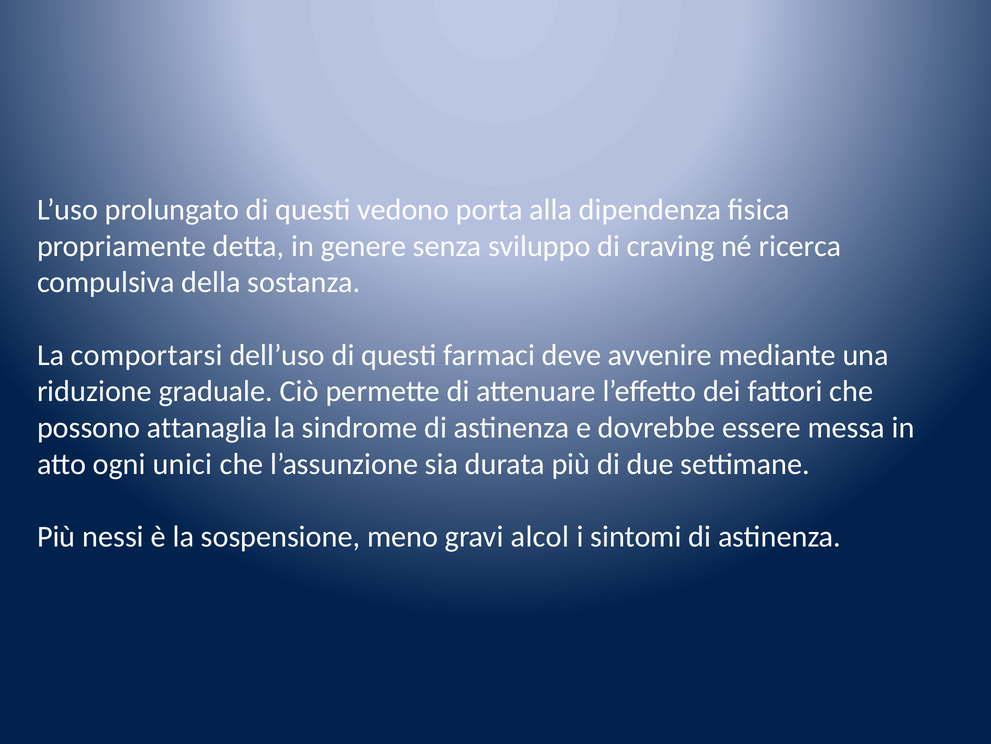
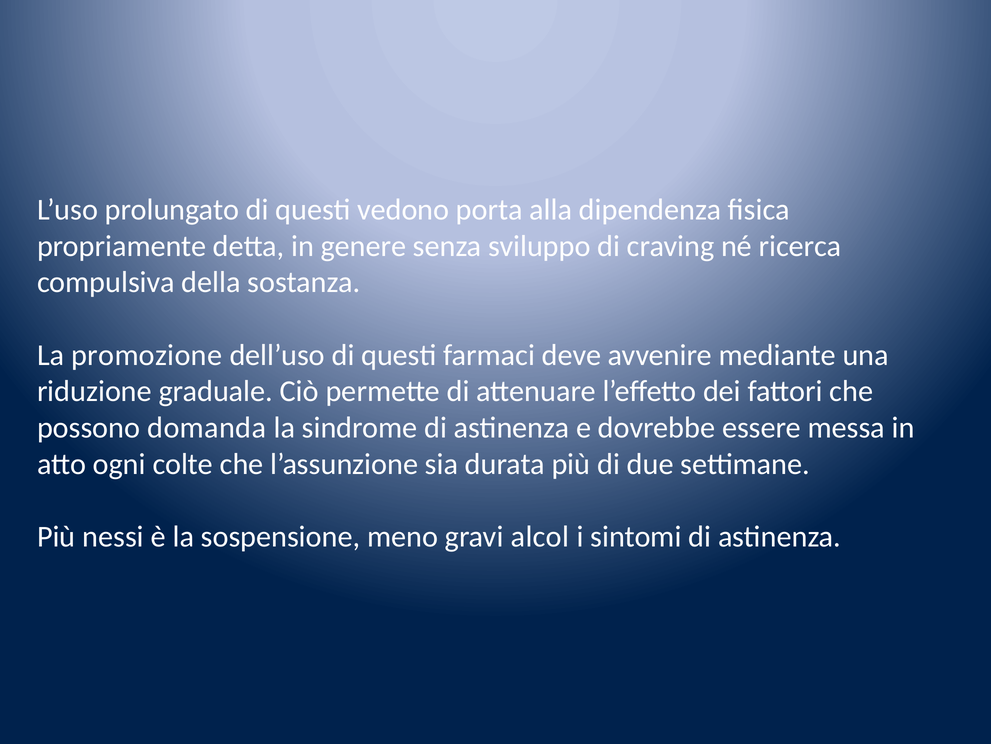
comportarsi: comportarsi -> promozione
attanaglia: attanaglia -> domanda
unici: unici -> colte
